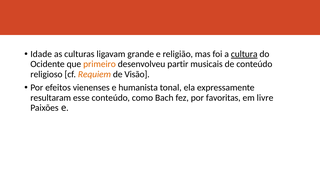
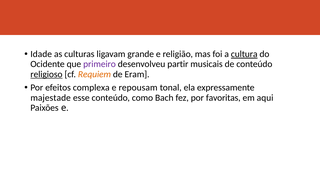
primeiro colour: orange -> purple
religioso underline: none -> present
Visão: Visão -> Eram
vienenses: vienenses -> complexa
humanista: humanista -> repousam
resultaram: resultaram -> majestade
livre: livre -> aqui
